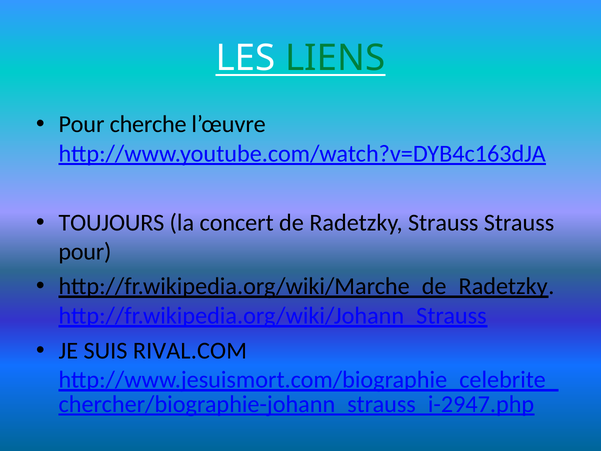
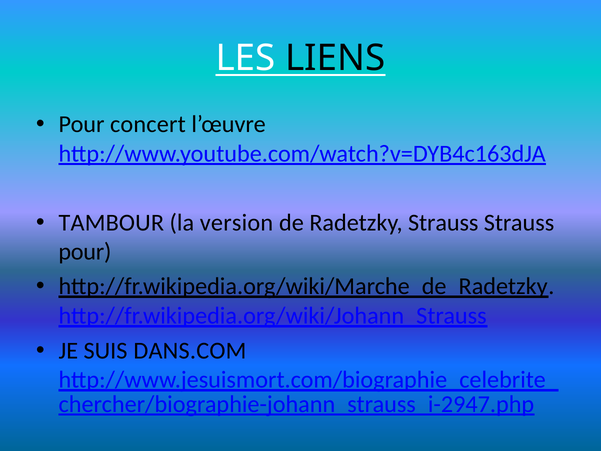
LIENS colour: green -> black
cherche: cherche -> concert
TOUJOURS: TOUJOURS -> TAMBOUR
concert: concert -> version
RIVAL.COM: RIVAL.COM -> DANS.COM
